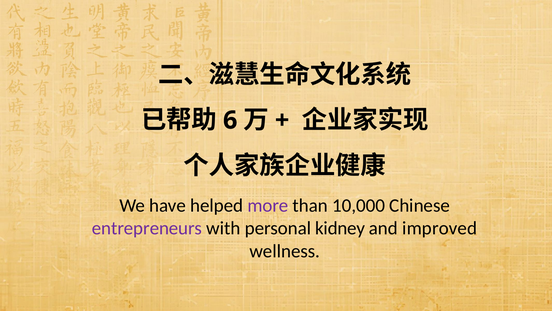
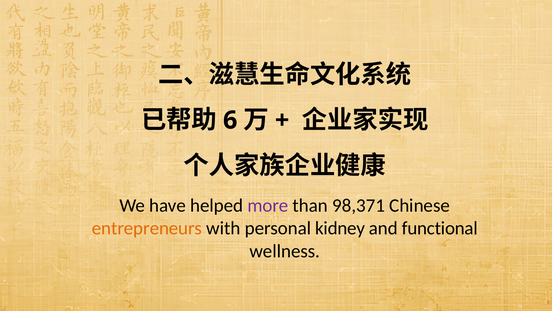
10,000: 10,000 -> 98,371
entrepreneurs colour: purple -> orange
improved: improved -> functional
